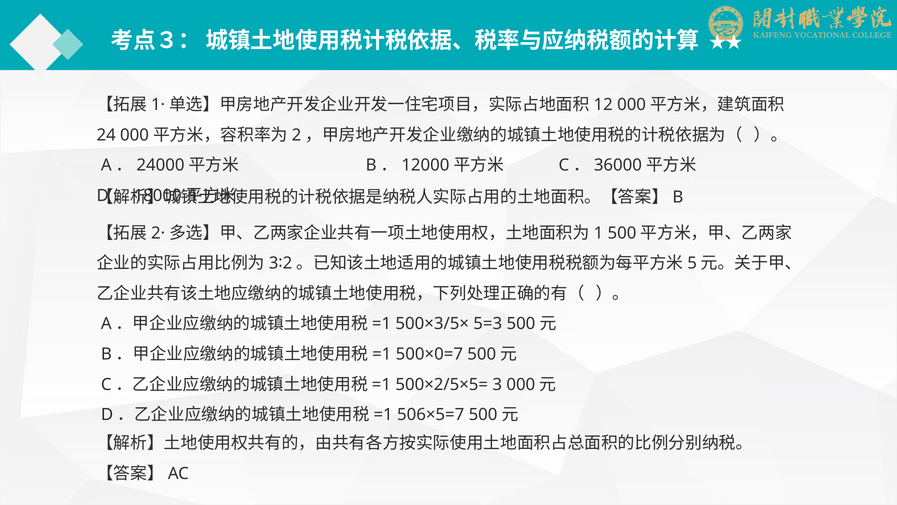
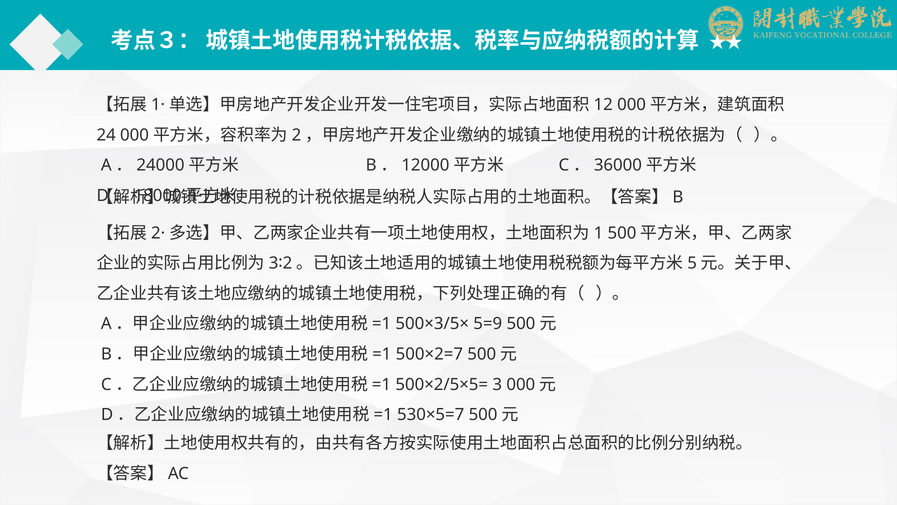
5=3: 5=3 -> 5=9
500×0=7: 500×0=7 -> 500×2=7
506×5=7: 506×5=7 -> 530×5=7
